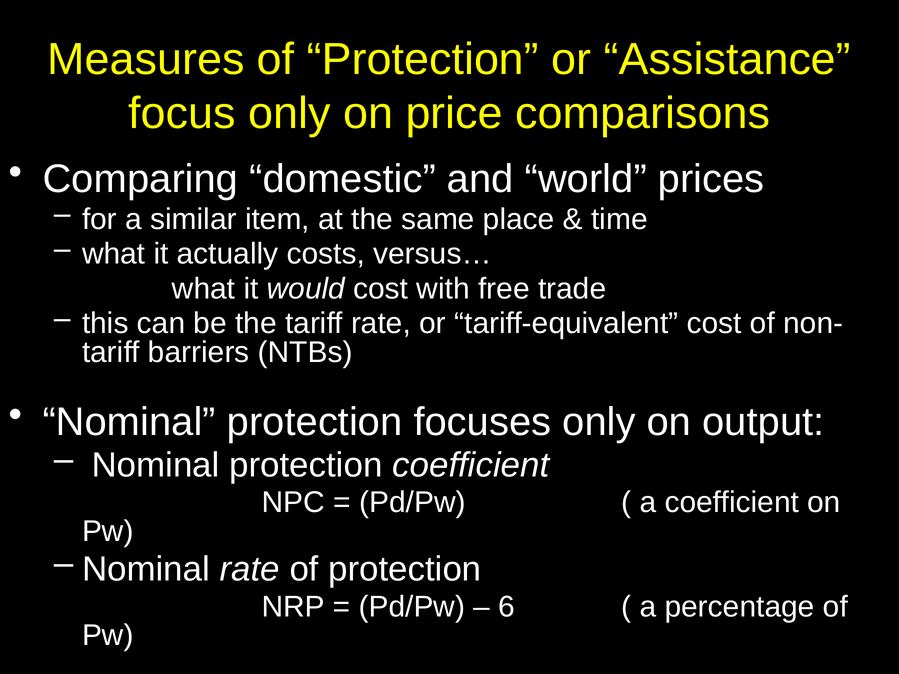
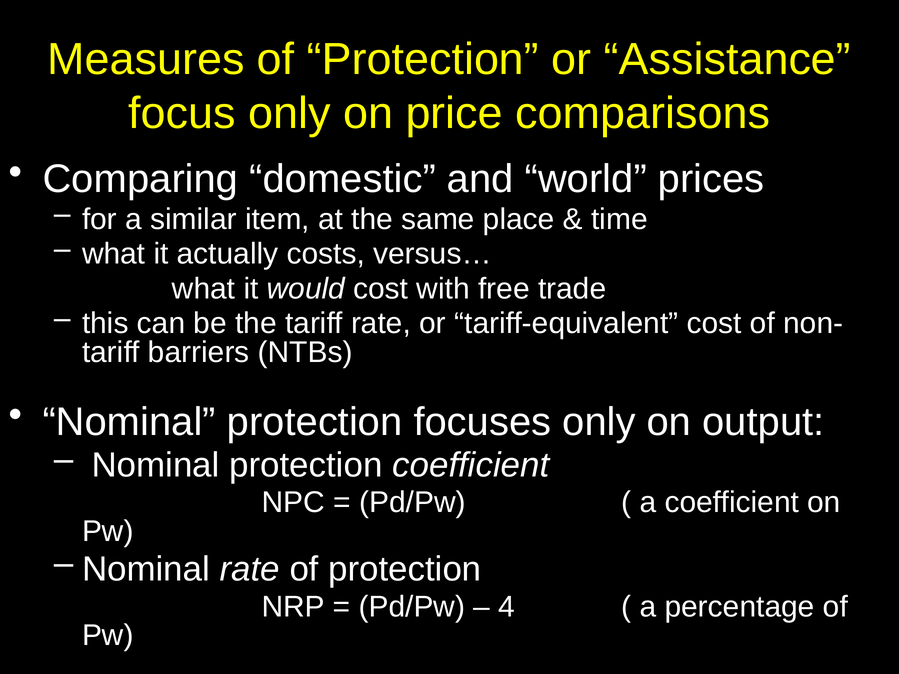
6: 6 -> 4
